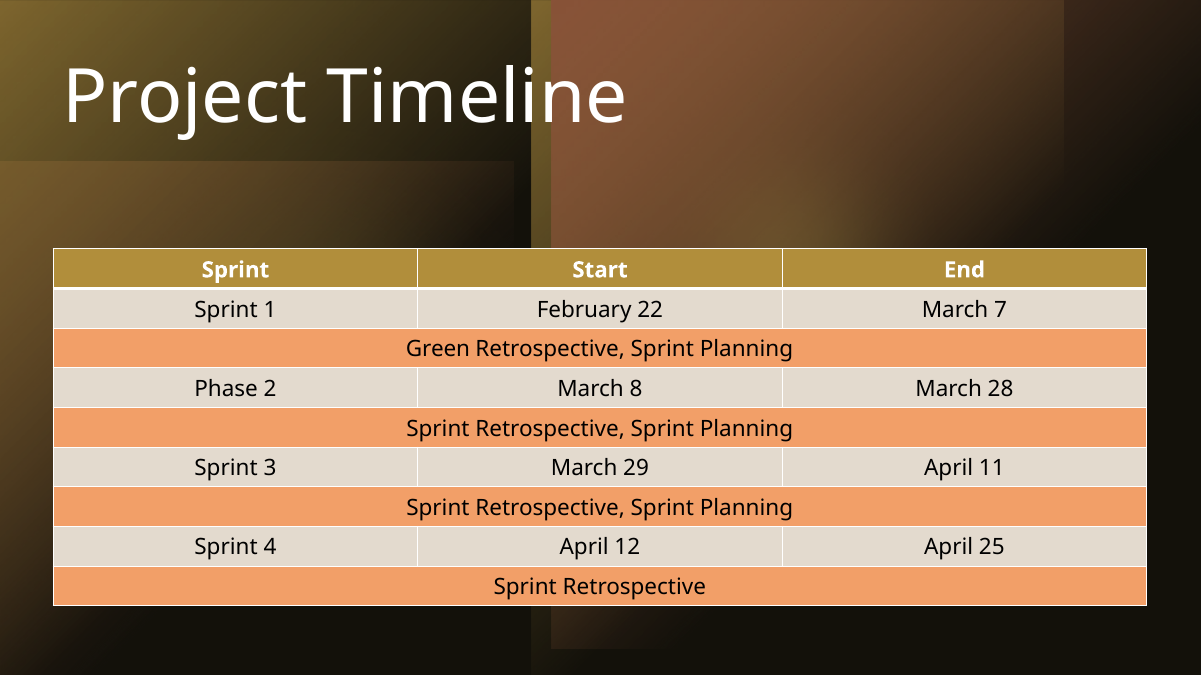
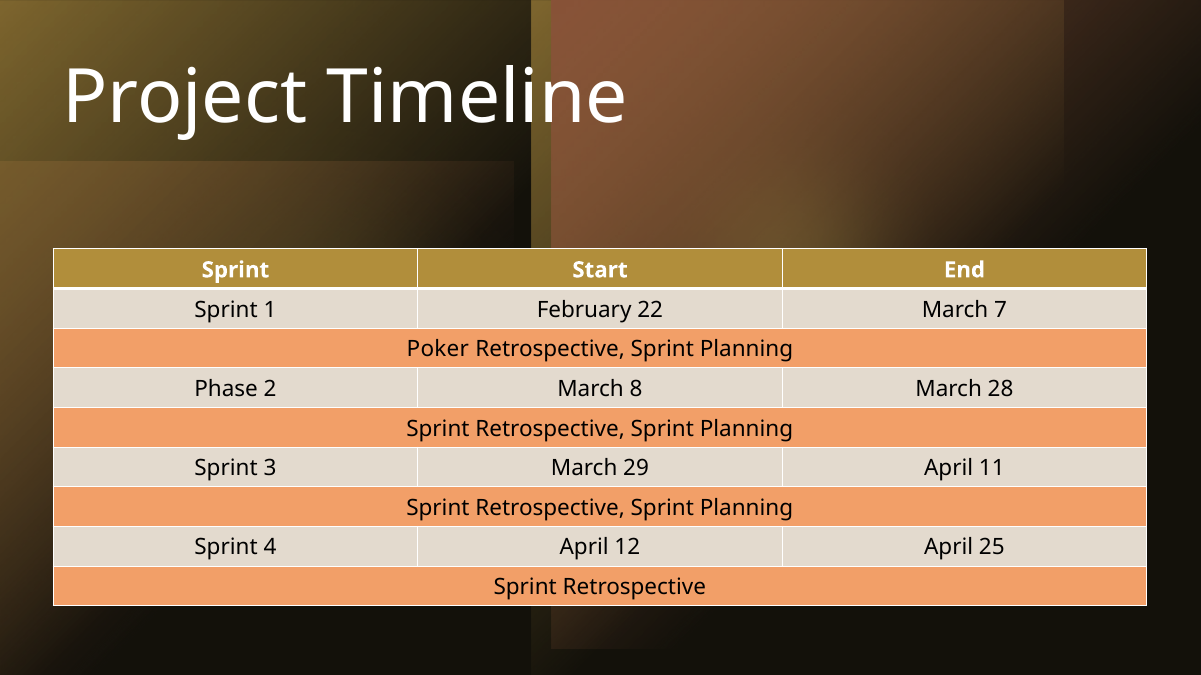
Green: Green -> Poker
